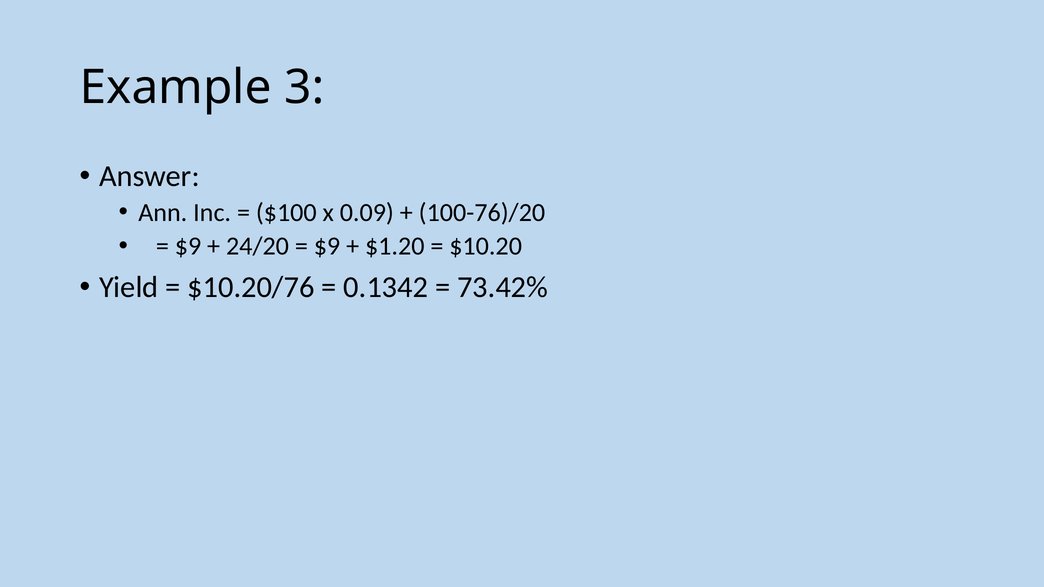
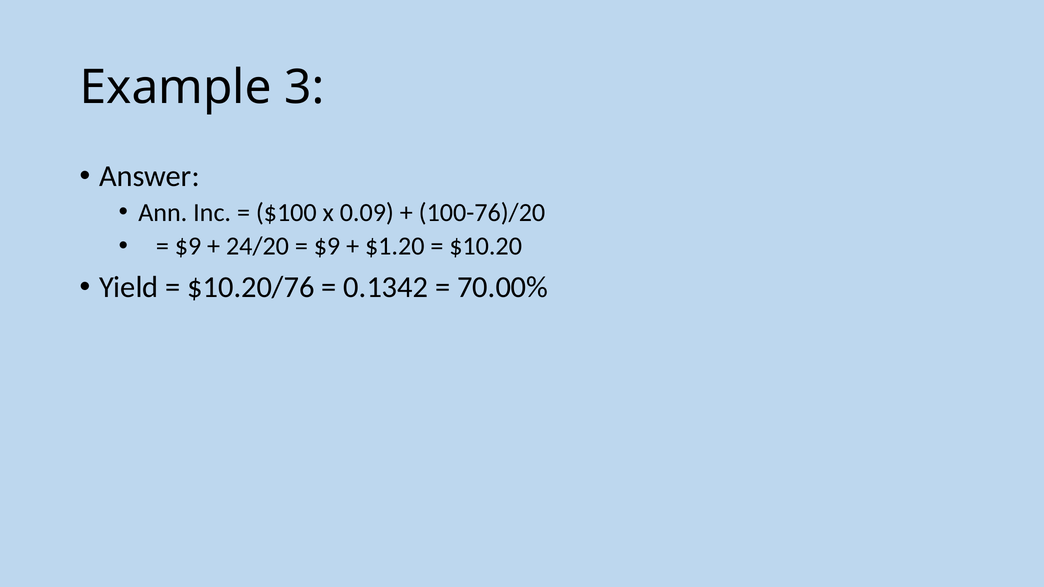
73.42%: 73.42% -> 70.00%
